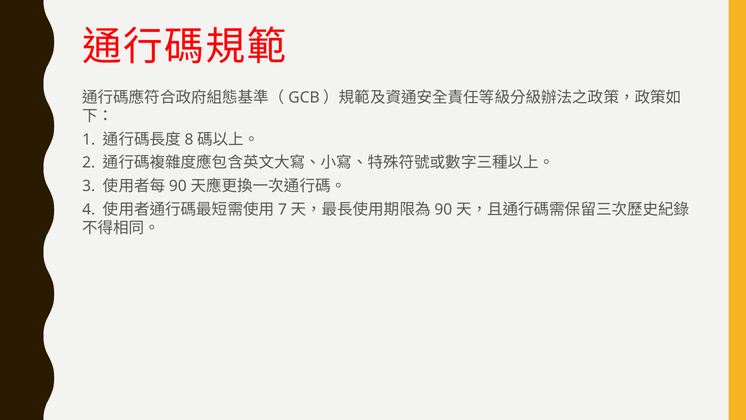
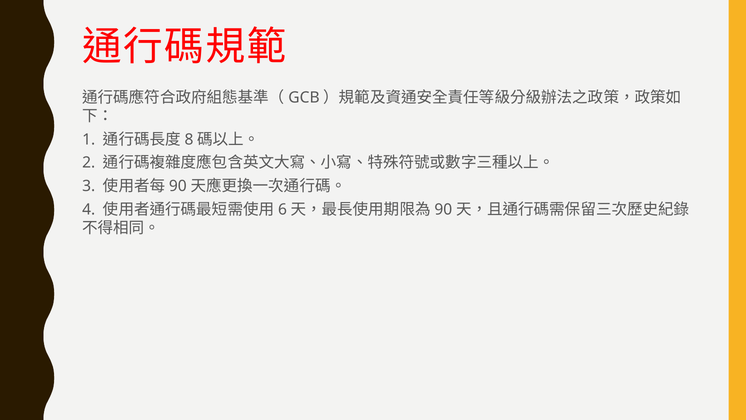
7: 7 -> 6
